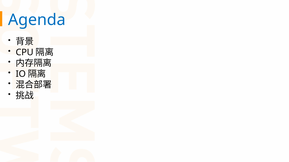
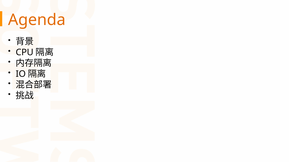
Agenda colour: blue -> orange
